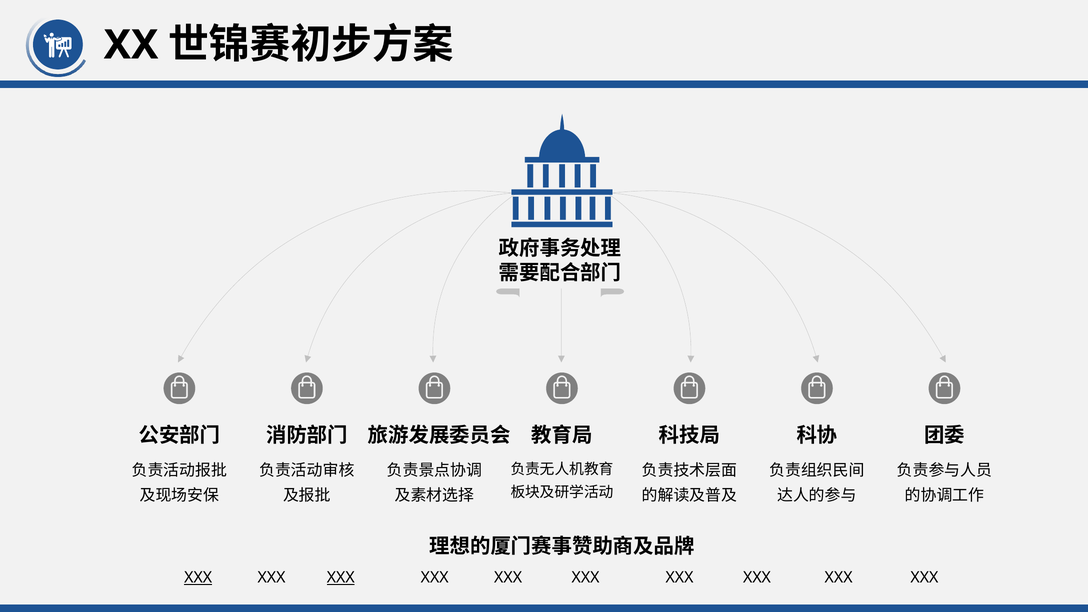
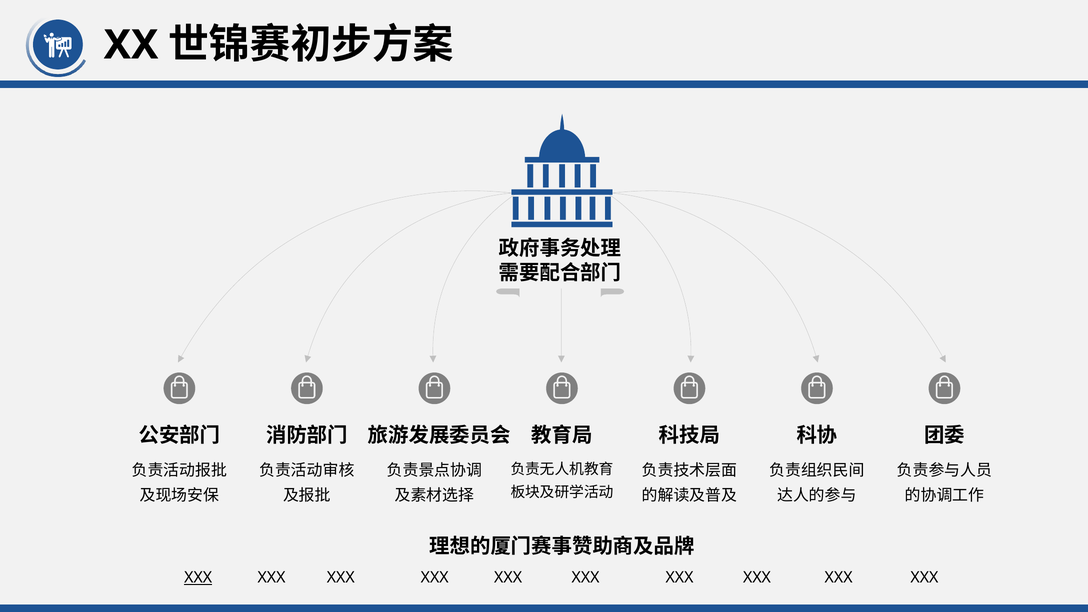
XXX at (341, 578) underline: present -> none
